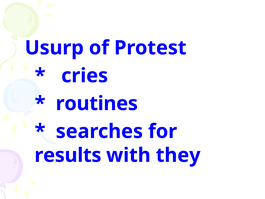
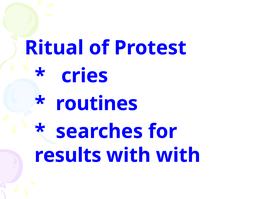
Usurp: Usurp -> Ritual
with they: they -> with
